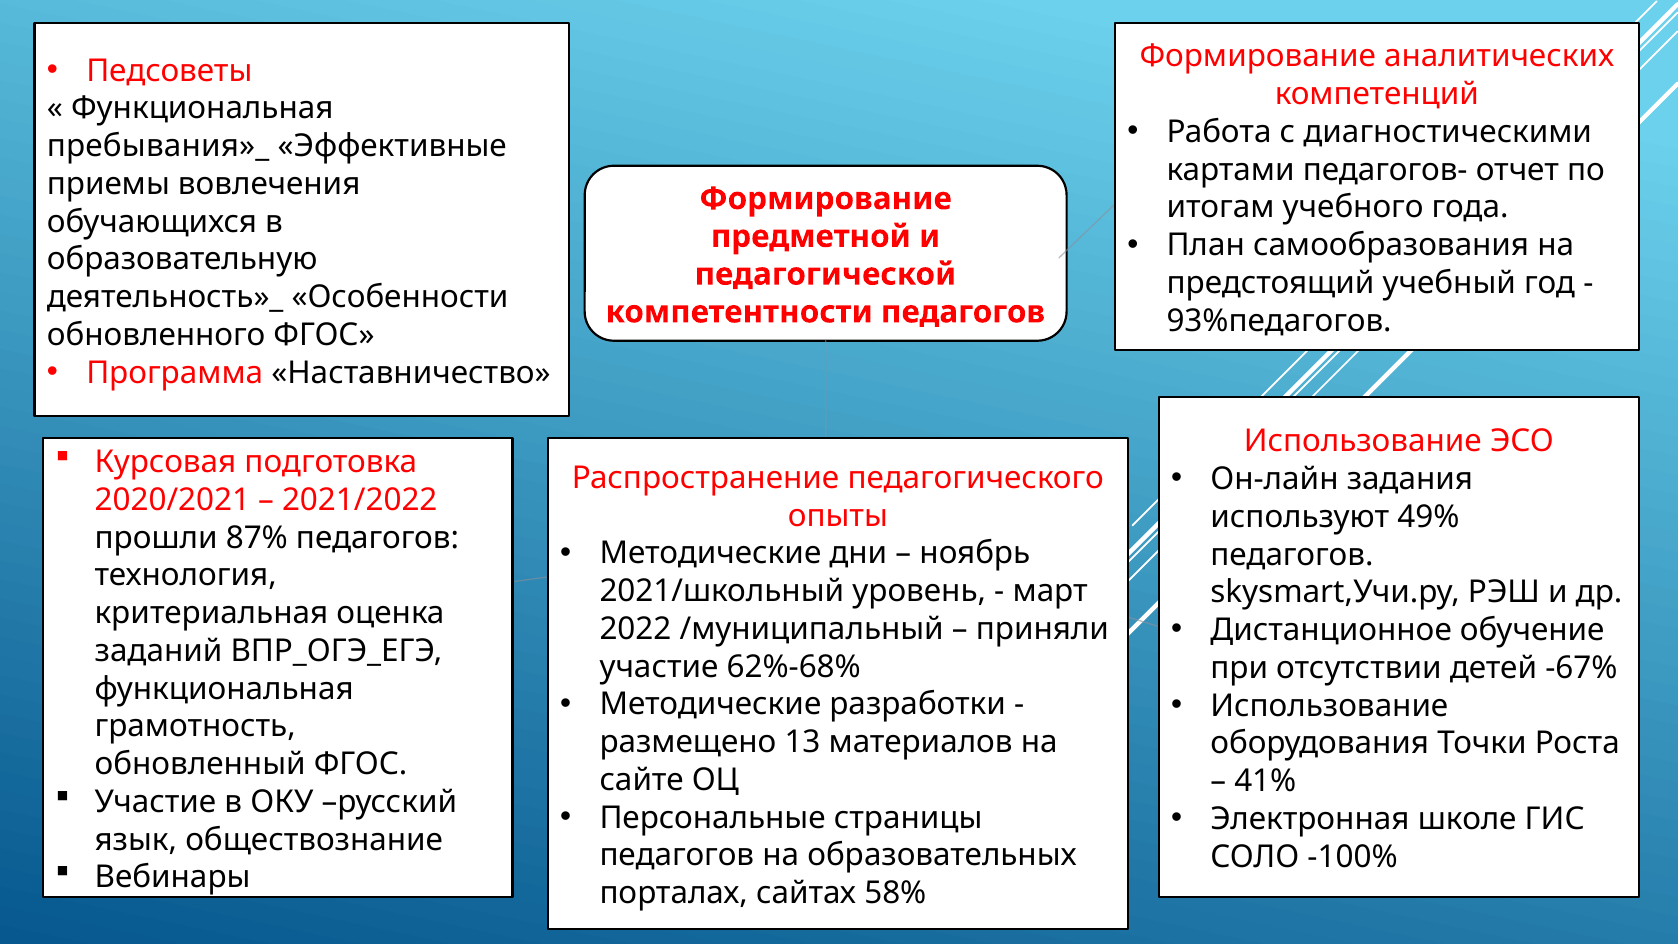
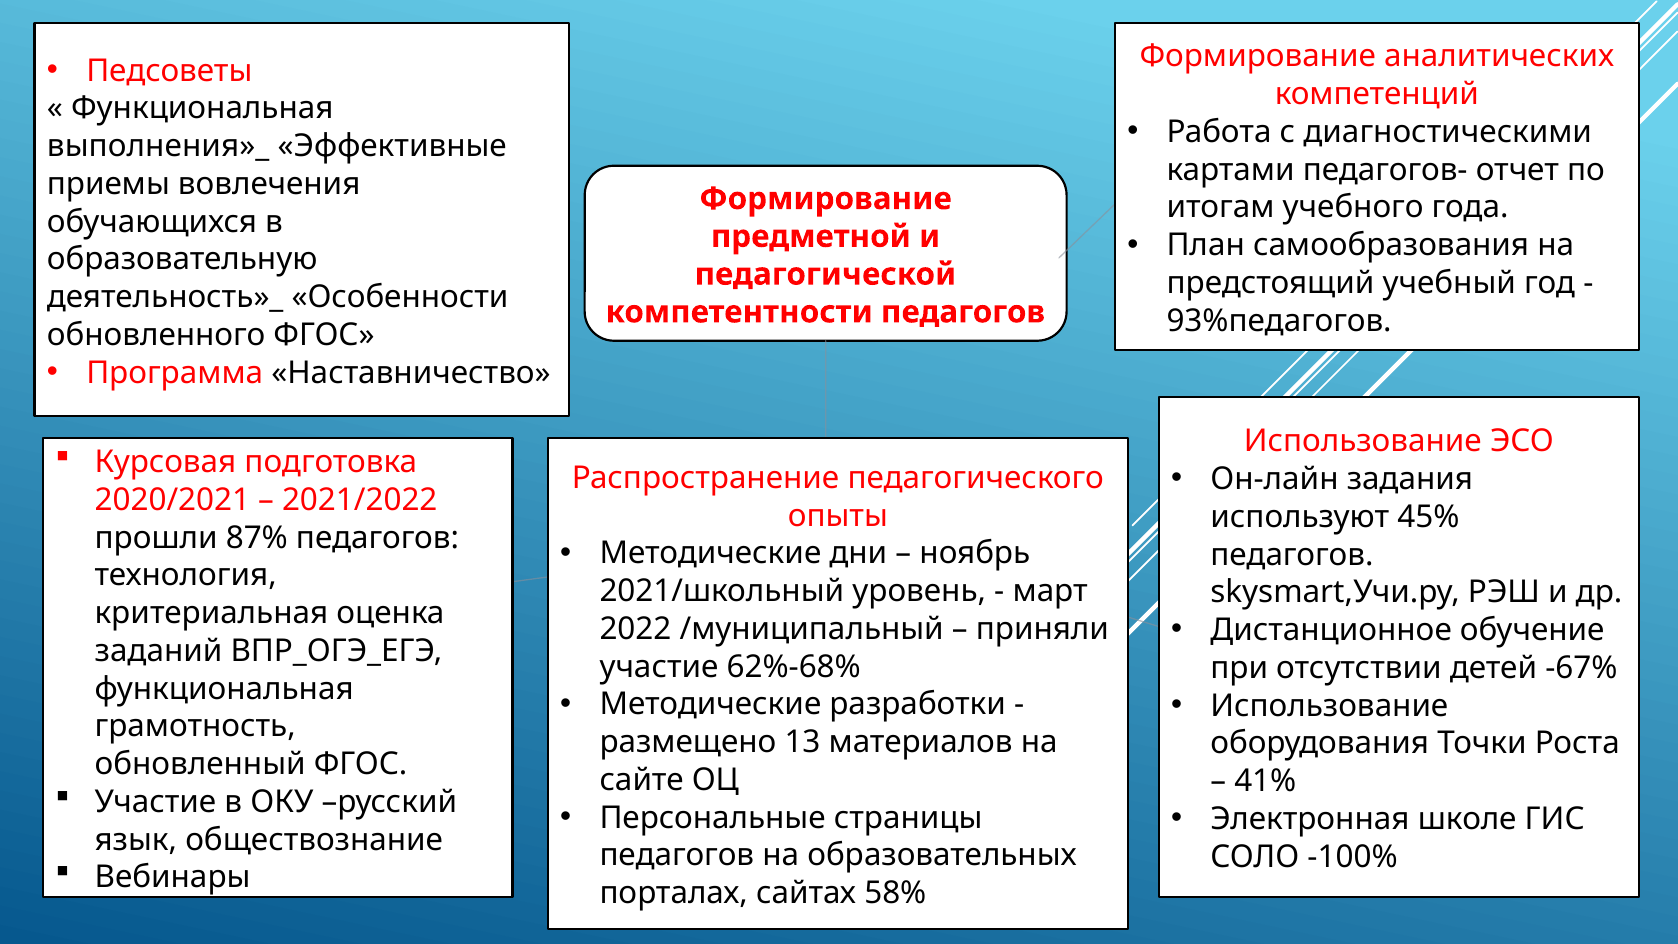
пребывания»_: пребывания»_ -> выполнения»_
49%: 49% -> 45%
